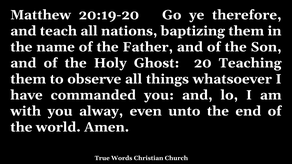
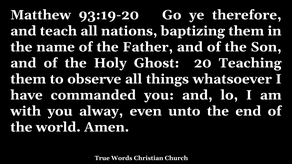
20:19-20: 20:19-20 -> 93:19-20
